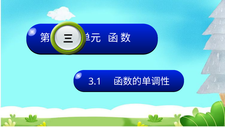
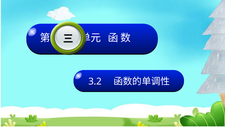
3.1: 3.1 -> 3.2
